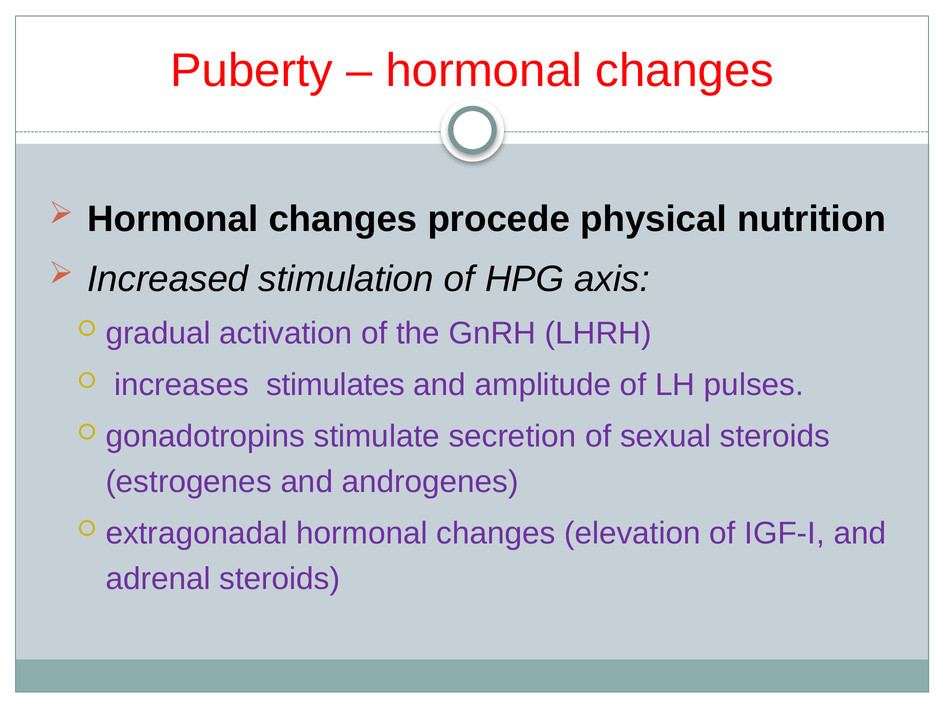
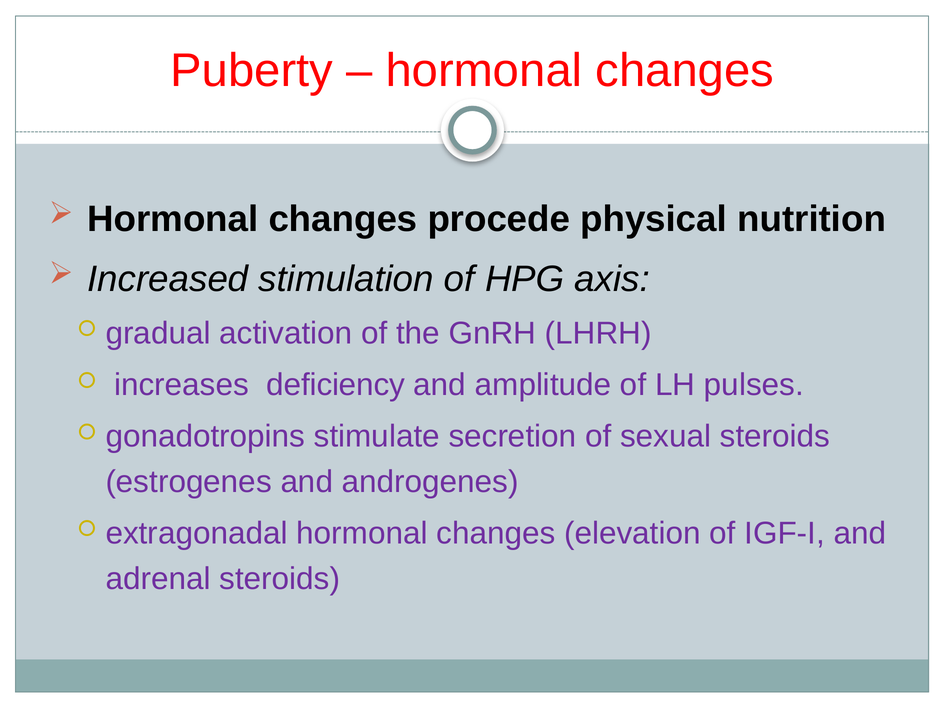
stimulates: stimulates -> deficiency
